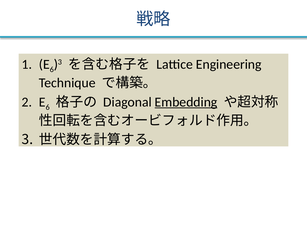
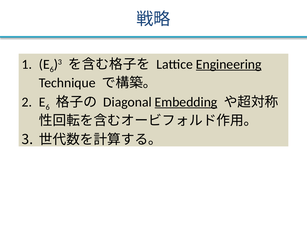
Engineering underline: none -> present
